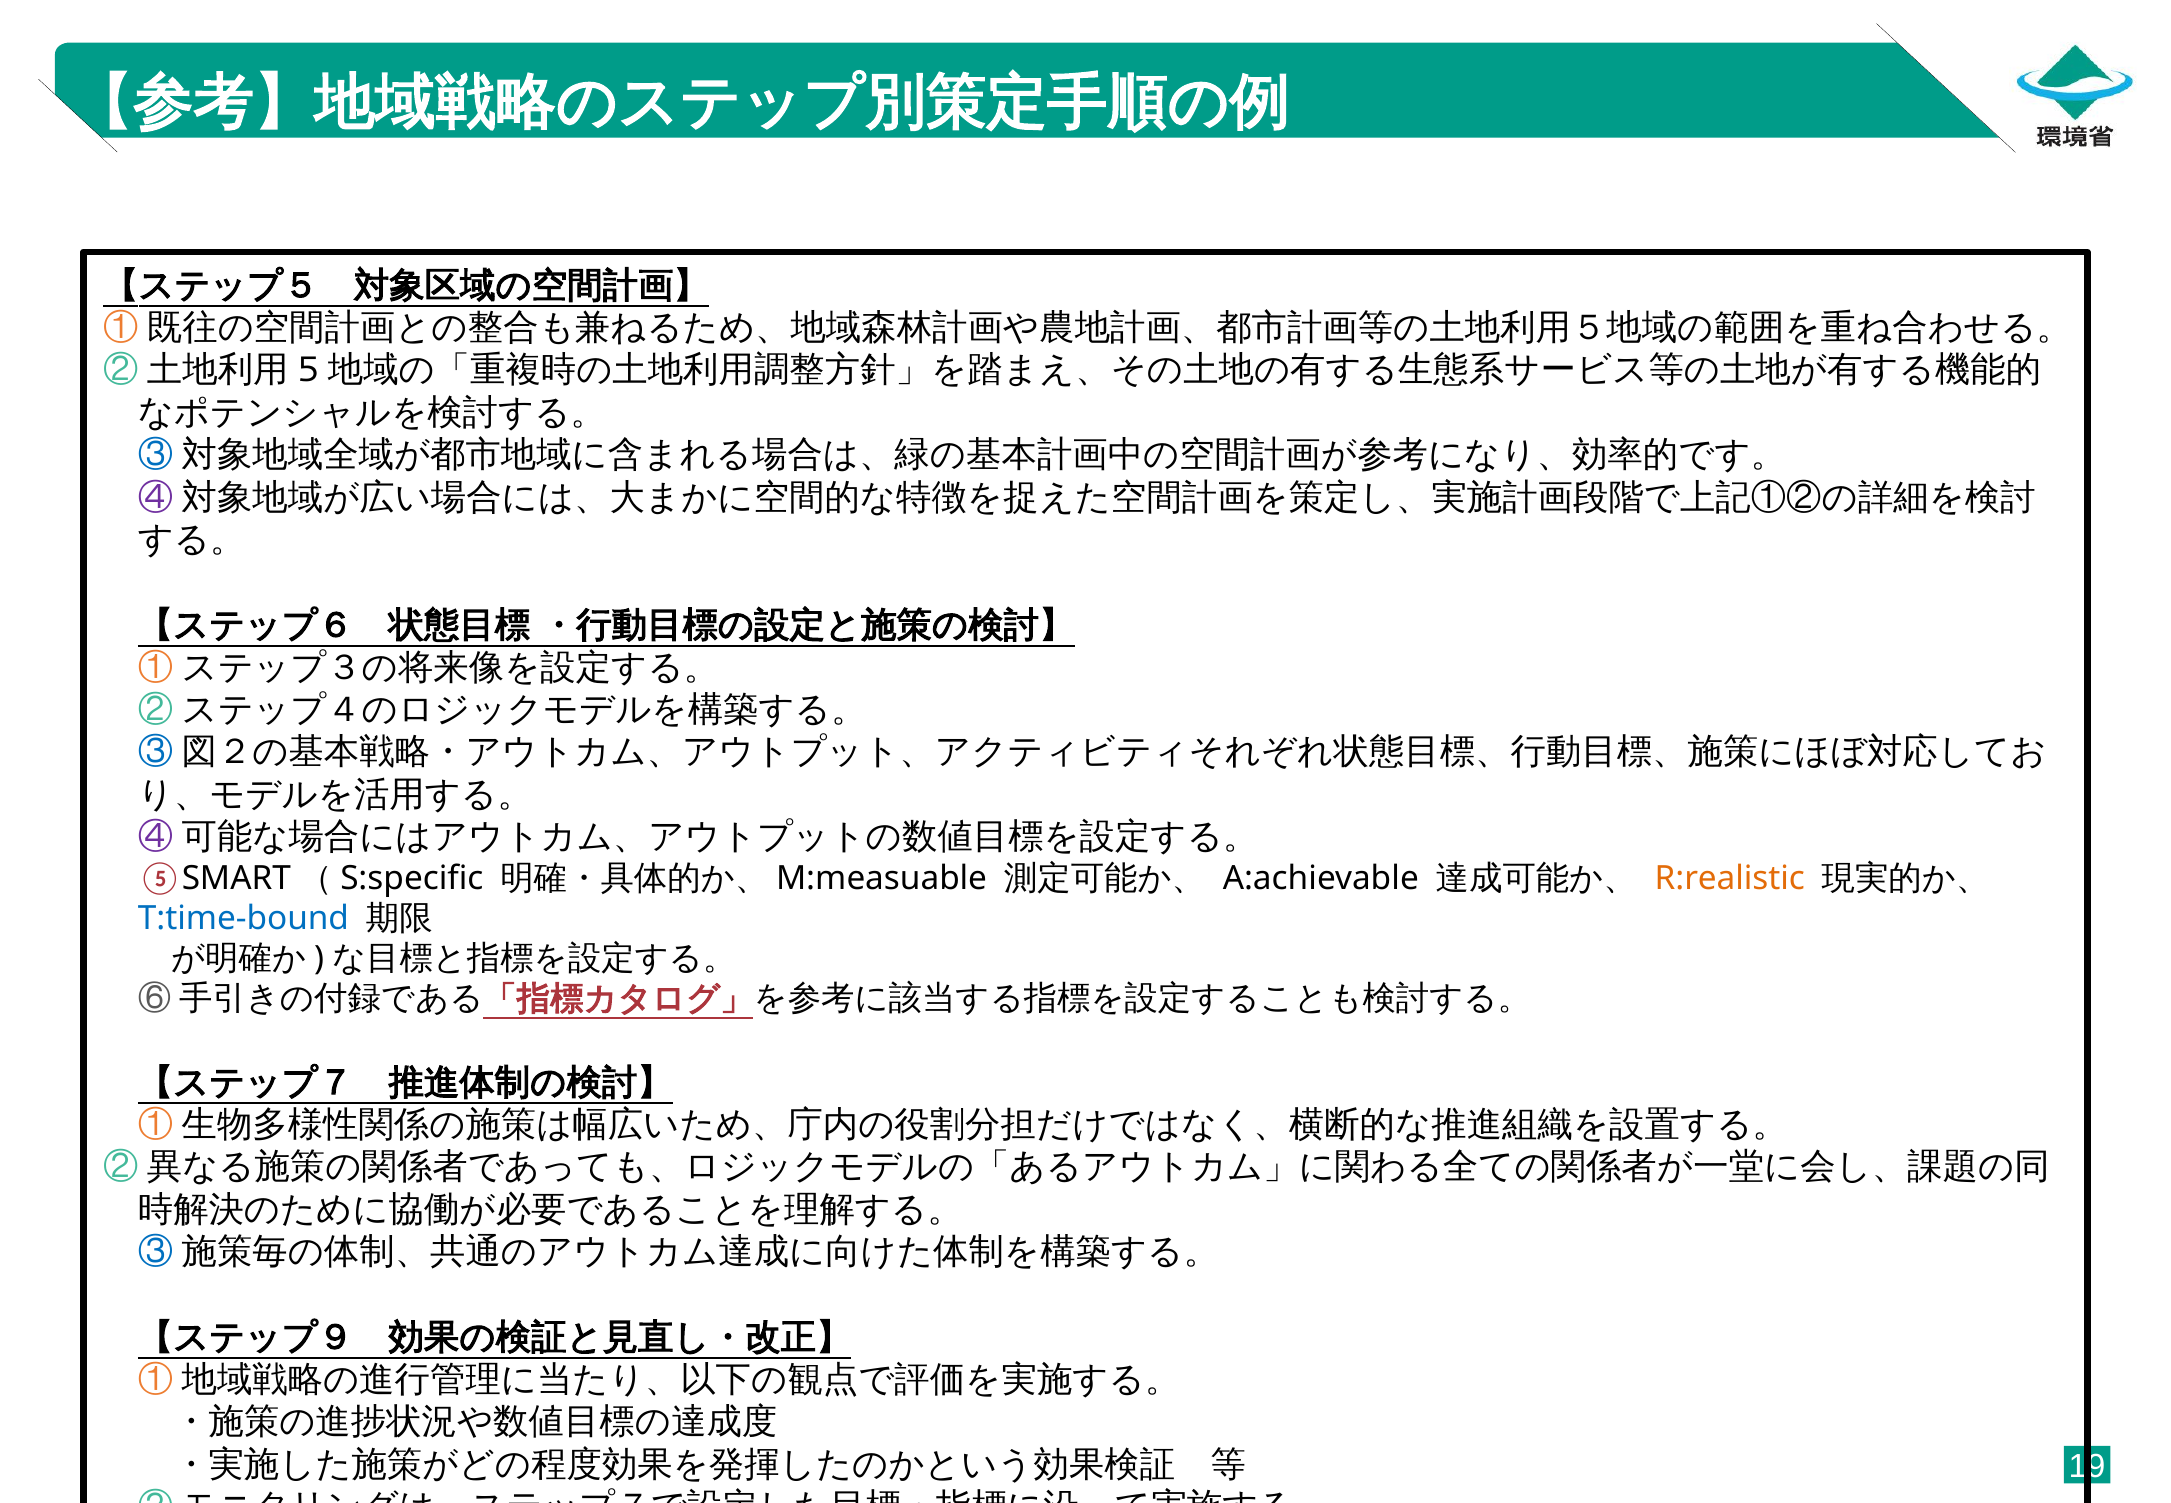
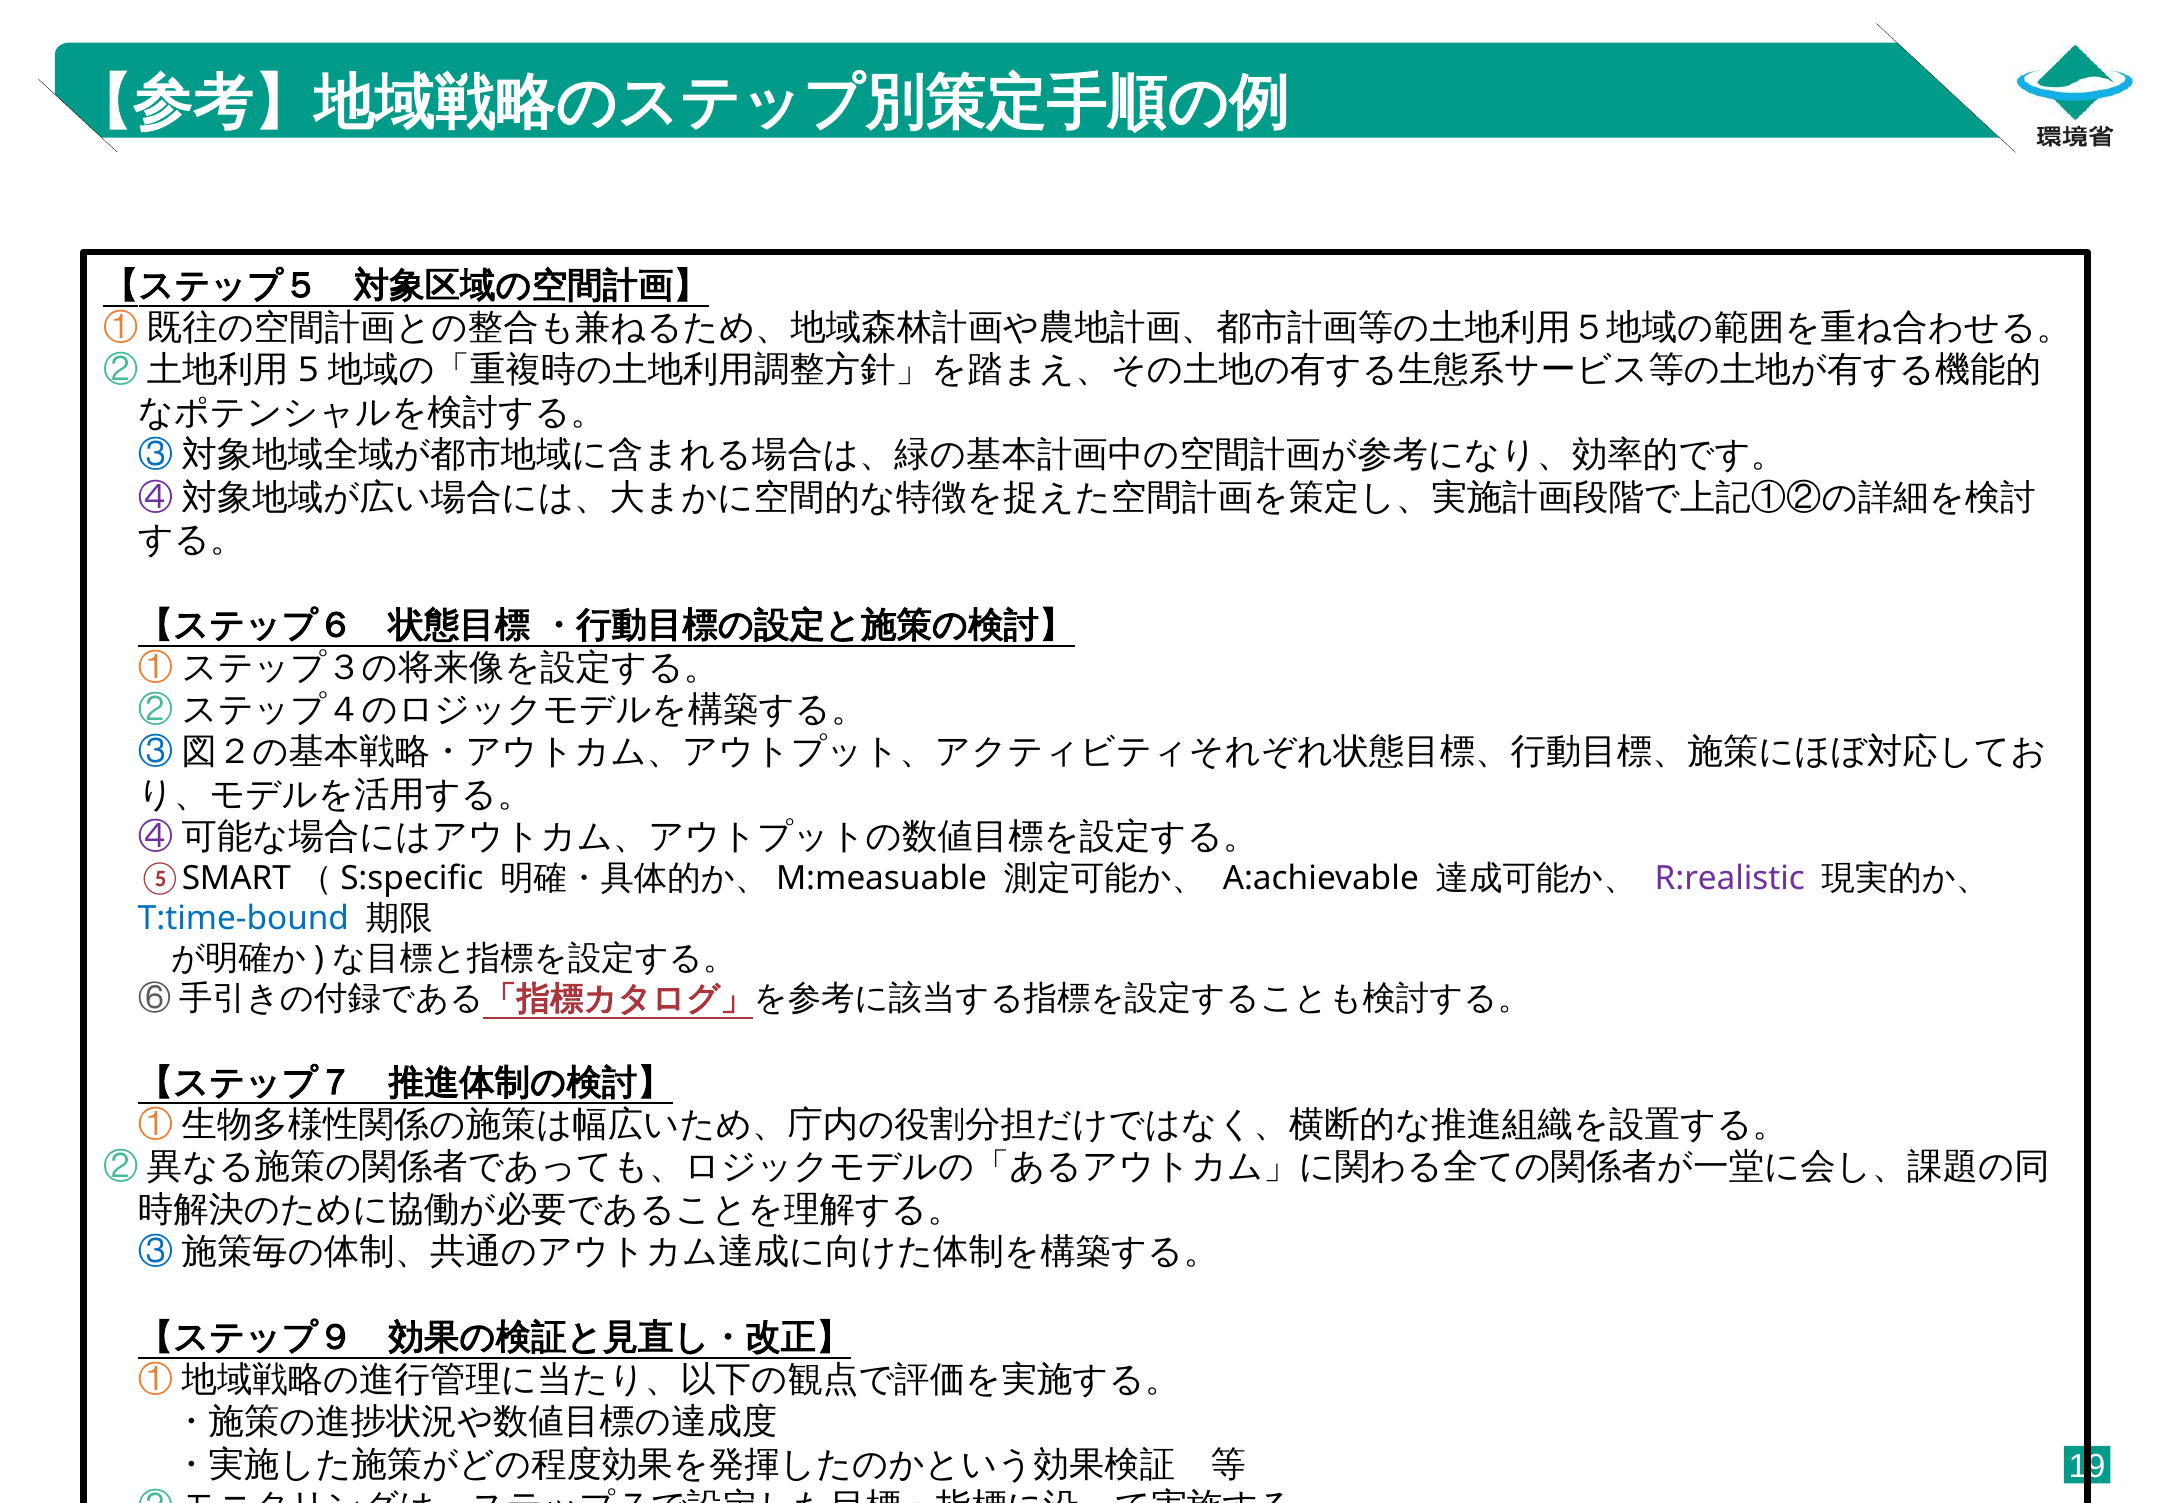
R:realistic colour: orange -> purple
